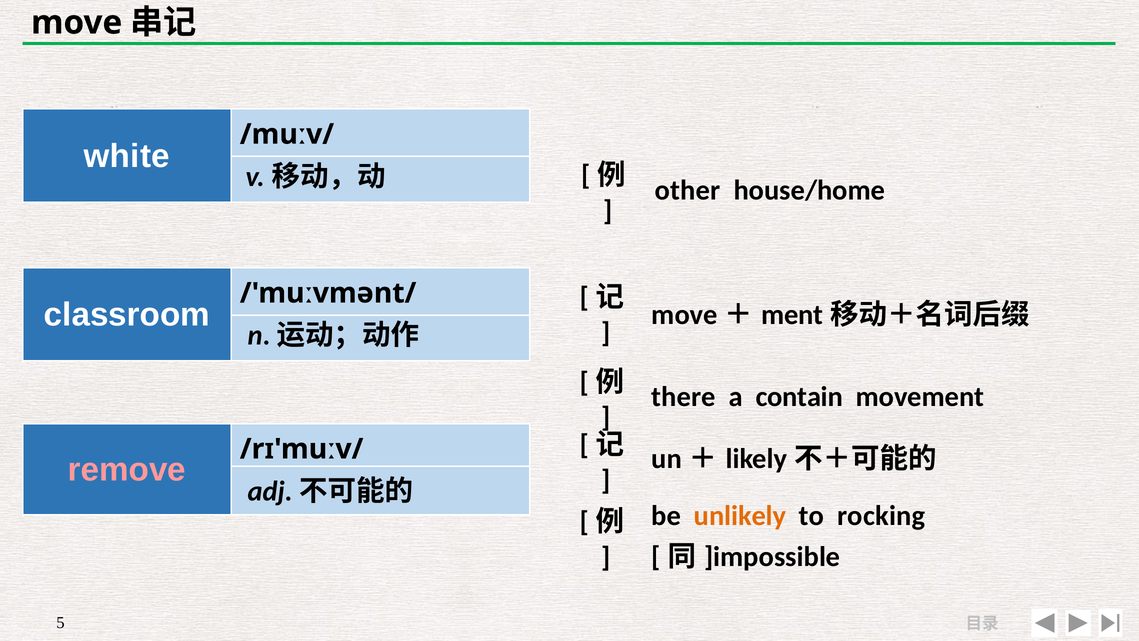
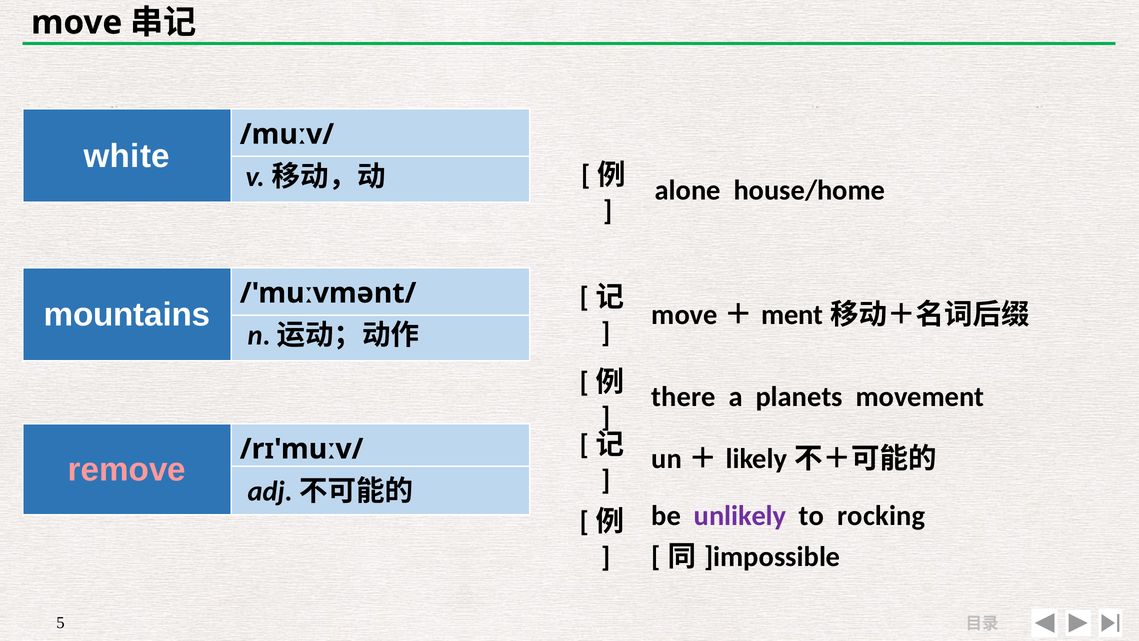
other: other -> alone
classroom: classroom -> mountains
contain: contain -> planets
unlikely colour: orange -> purple
